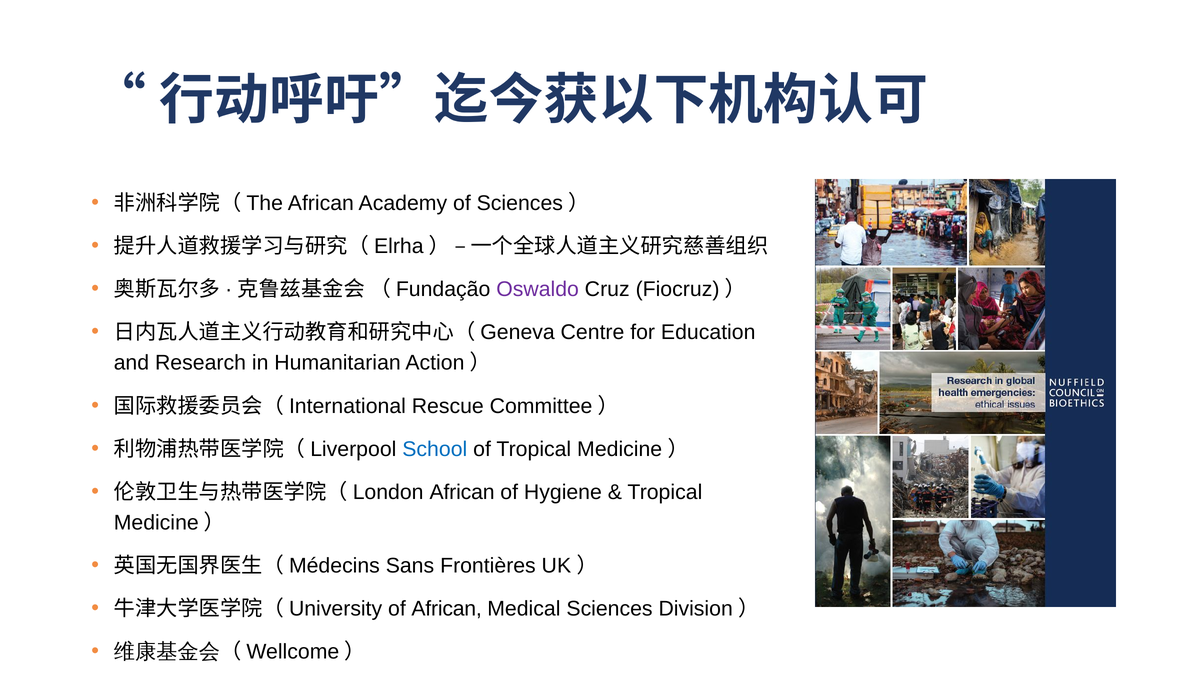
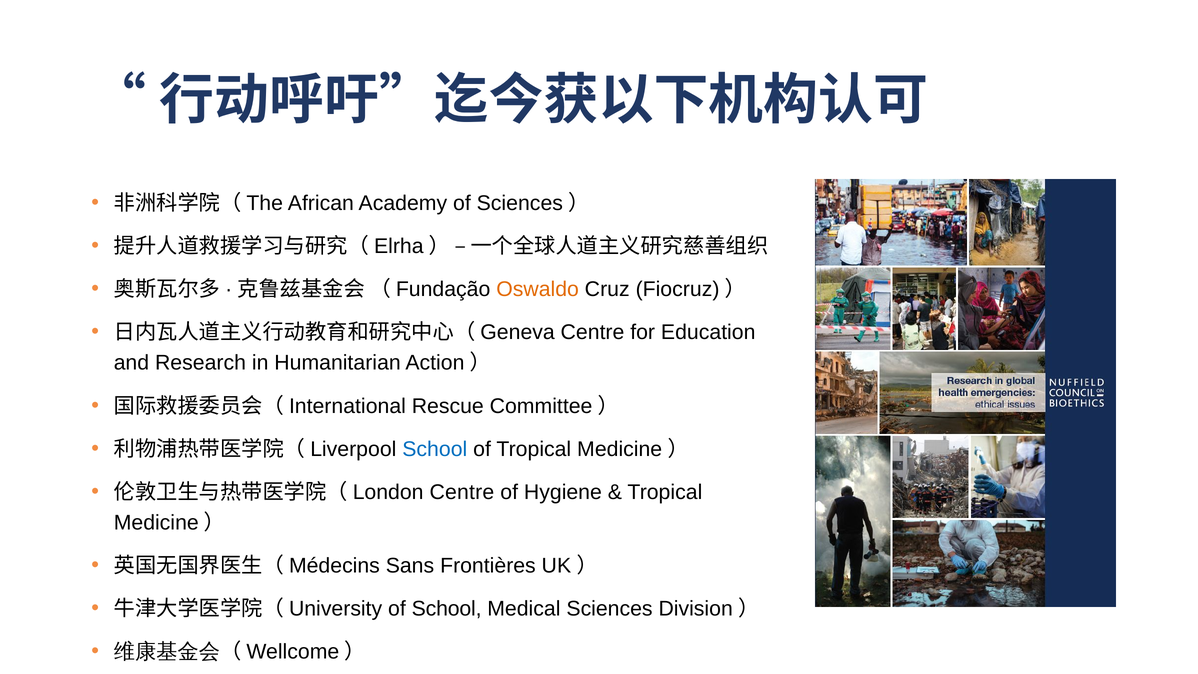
Oswaldo colour: purple -> orange
African at (462, 492): African -> Centre
of African: African -> School
